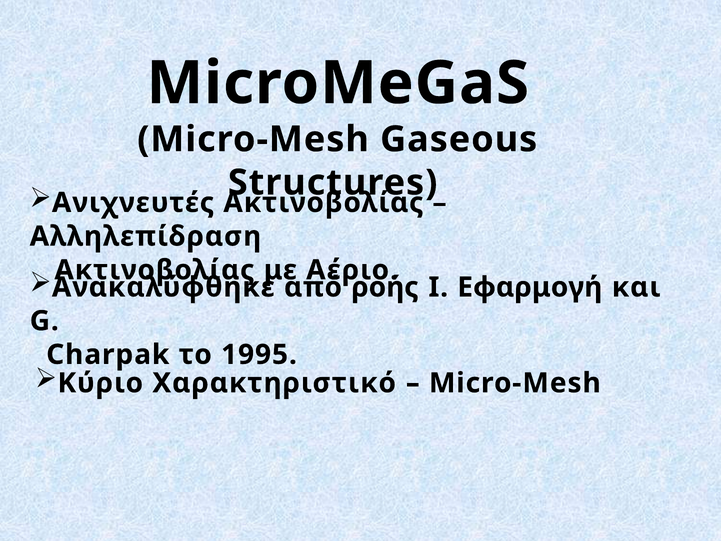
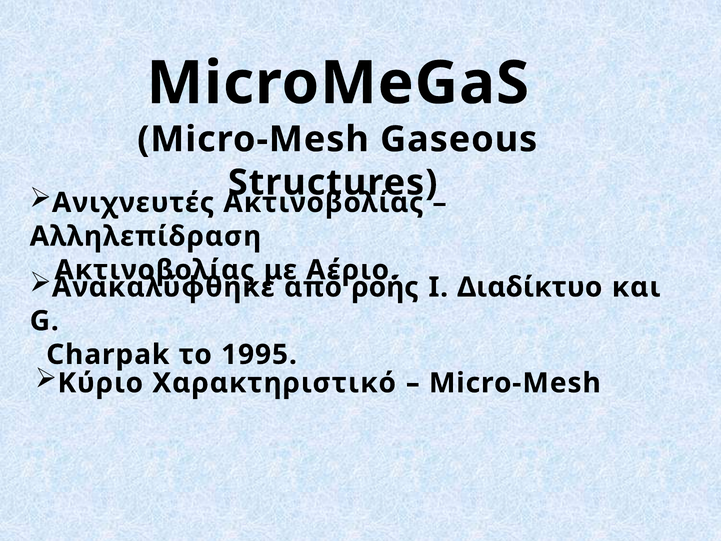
Εφαρμογή: Εφαρμογή -> Διαδίκτυο
